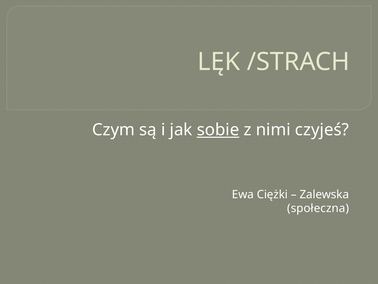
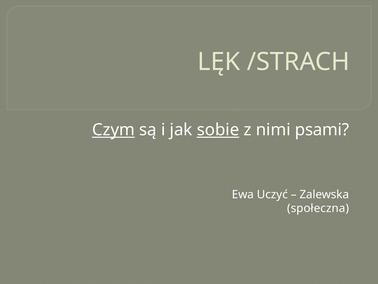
Czym underline: none -> present
czyjeś: czyjeś -> psami
Ciężki: Ciężki -> Uczyć
